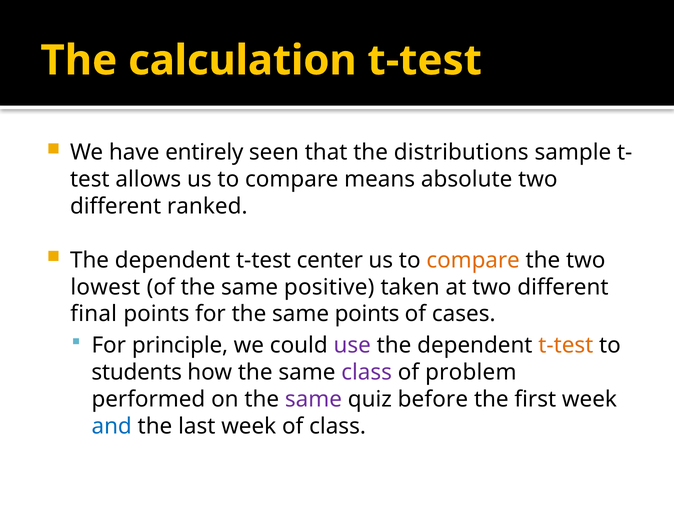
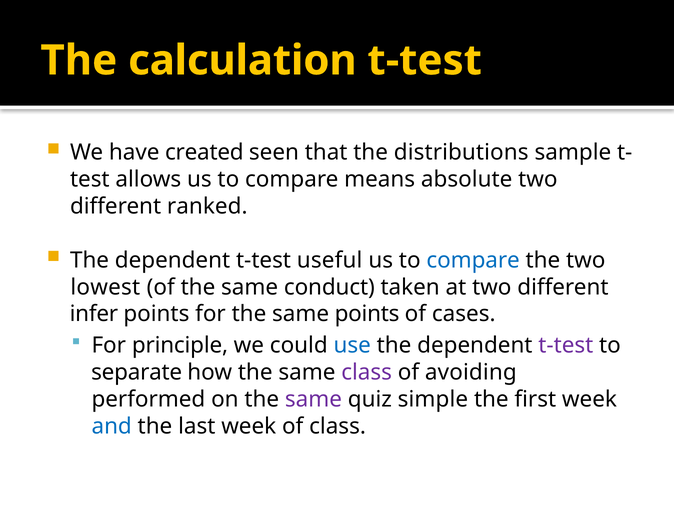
entirely: entirely -> created
center: center -> useful
compare at (473, 260) colour: orange -> blue
positive: positive -> conduct
final: final -> infer
use colour: purple -> blue
t-test at (566, 346) colour: orange -> purple
students: students -> separate
problem: problem -> avoiding
before: before -> simple
